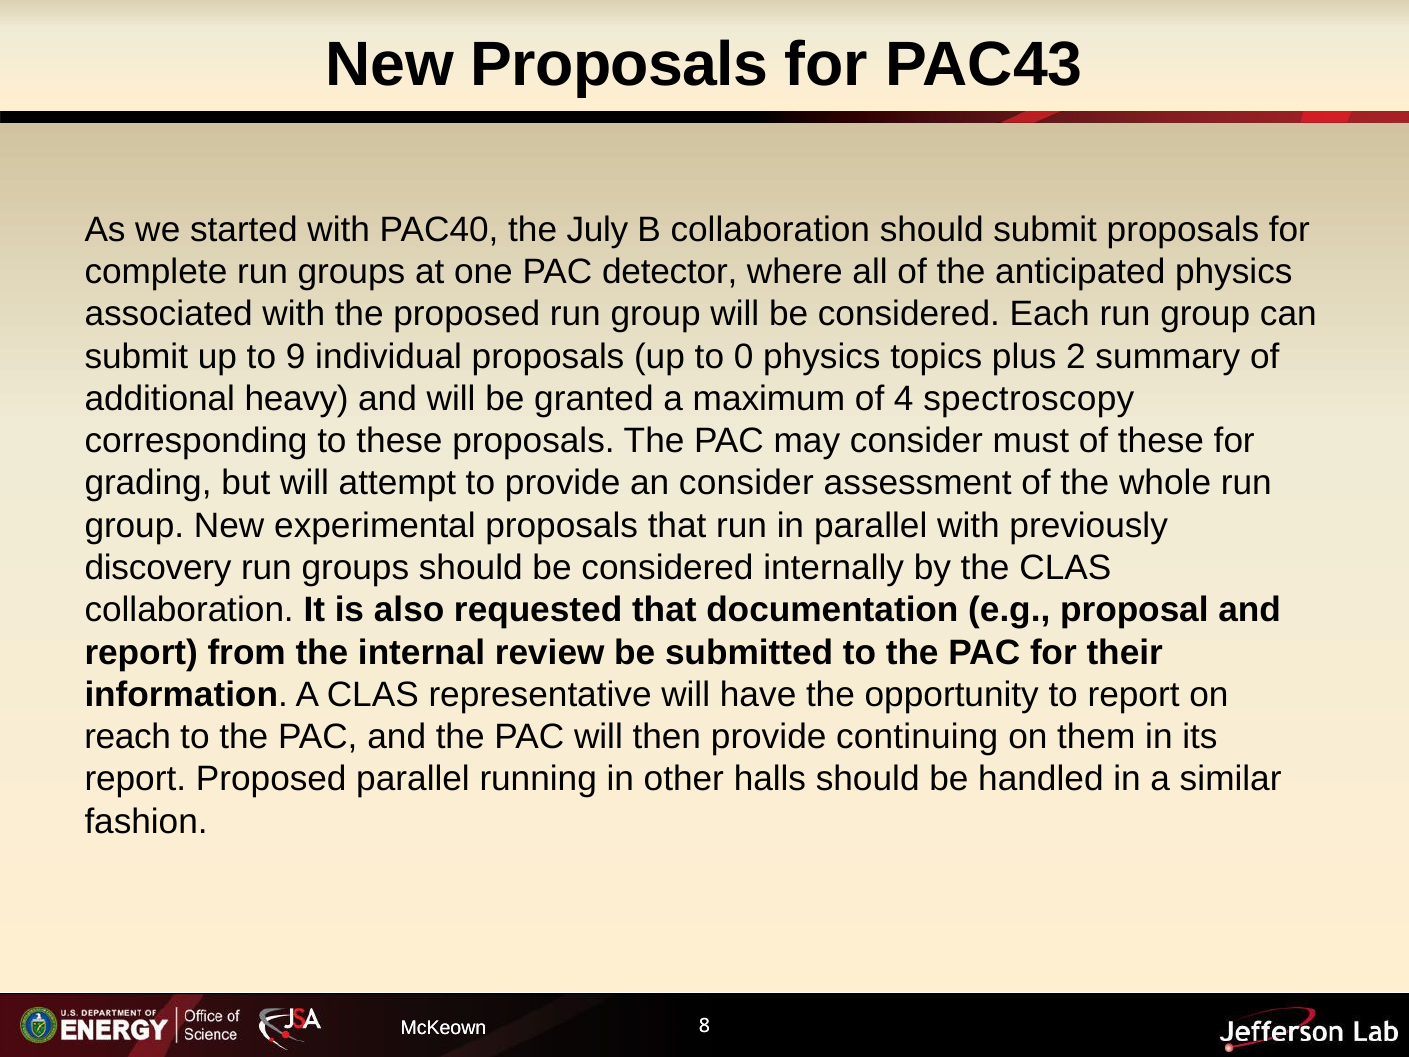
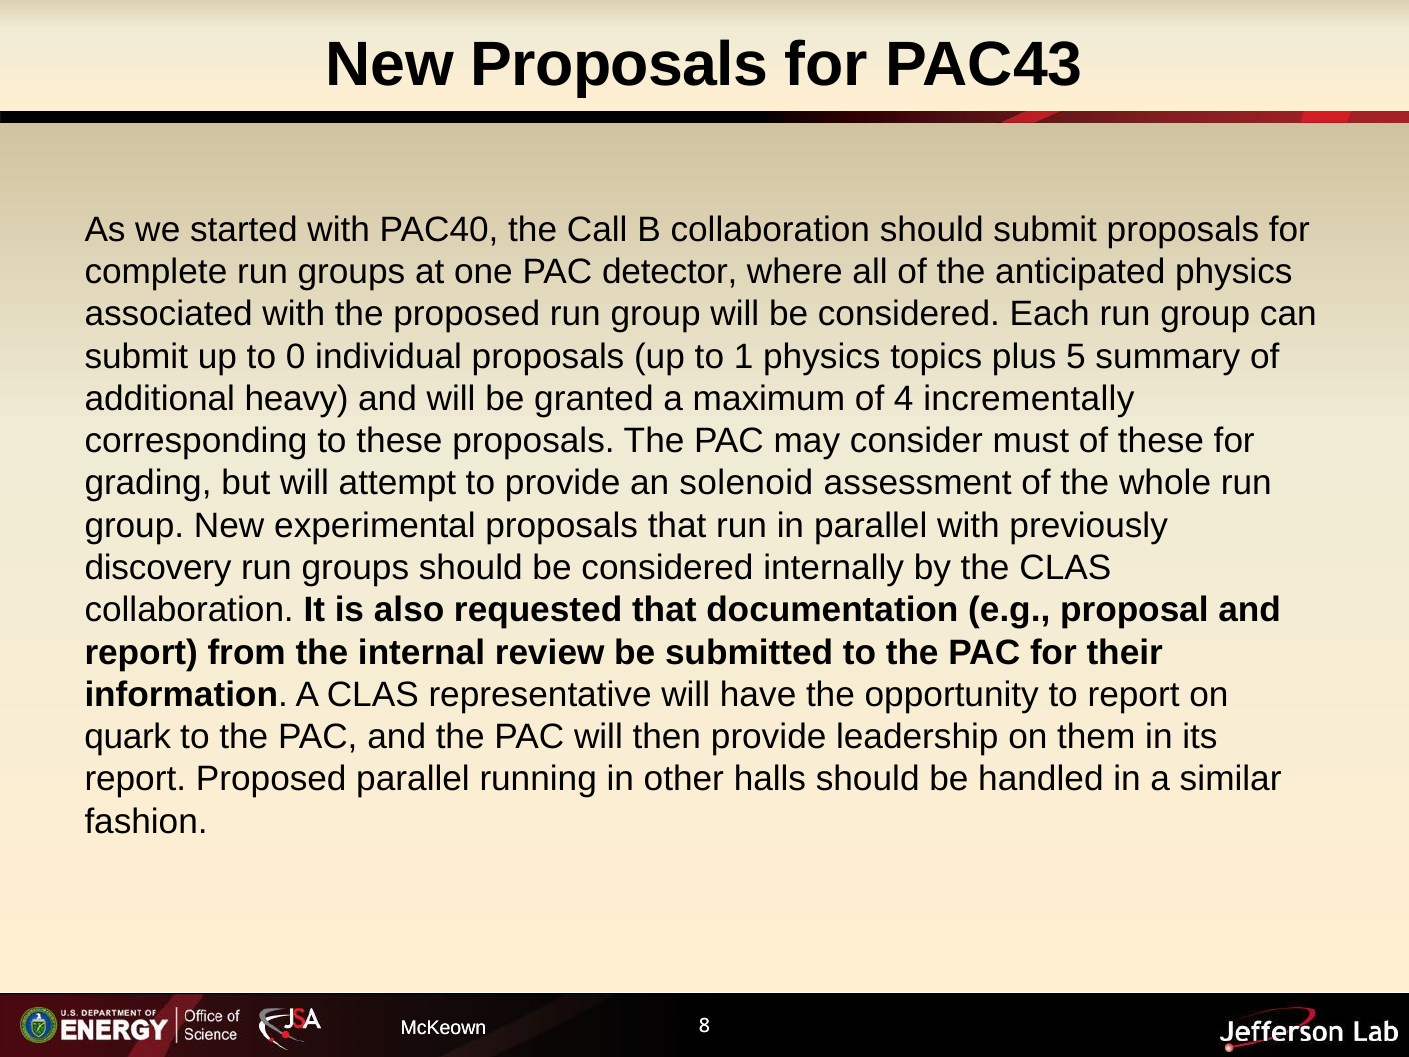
July: July -> Call
9: 9 -> 0
0: 0 -> 1
2: 2 -> 5
spectroscopy: spectroscopy -> incrementally
an consider: consider -> solenoid
reach: reach -> quark
continuing: continuing -> leadership
